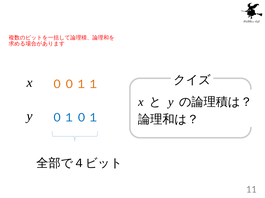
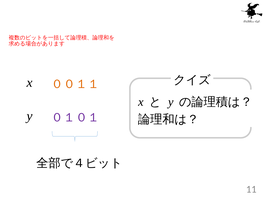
０１０１ colour: blue -> purple
